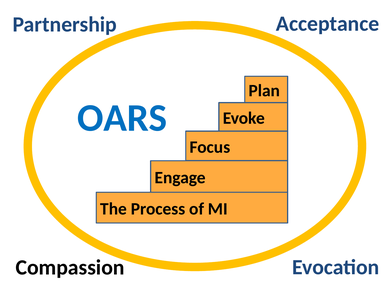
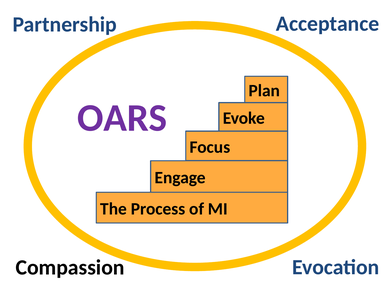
OARS colour: blue -> purple
